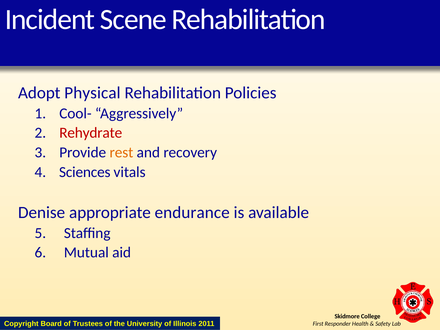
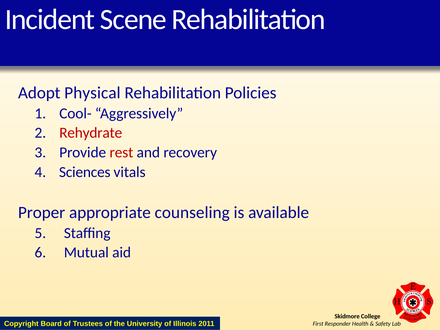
rest colour: orange -> red
Denise: Denise -> Proper
endurance: endurance -> counseling
